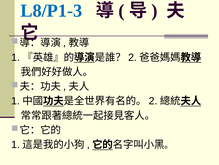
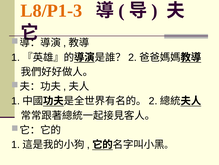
L8/P1-3 colour: blue -> orange
